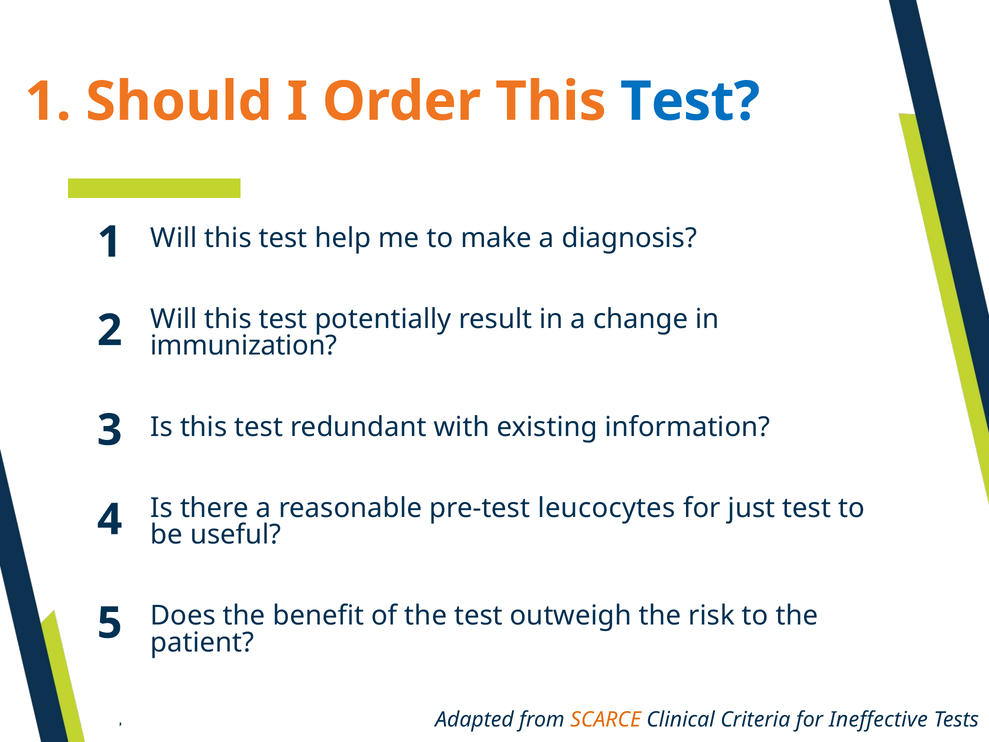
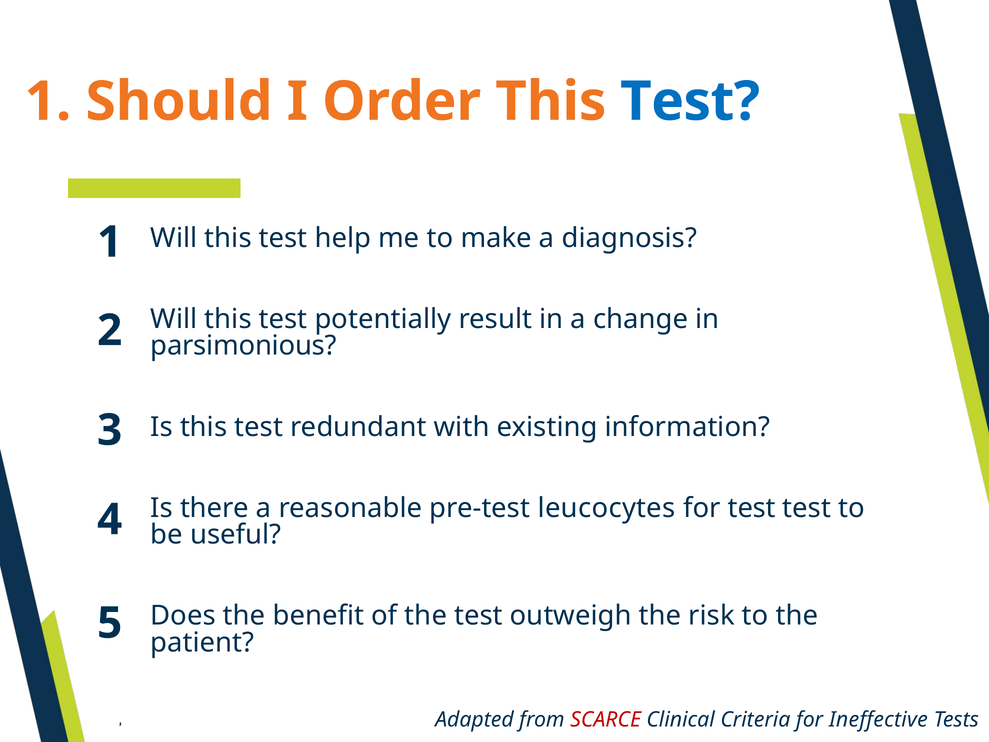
immunization: immunization -> parsimonious
for just: just -> test
SCARCE colour: orange -> red
